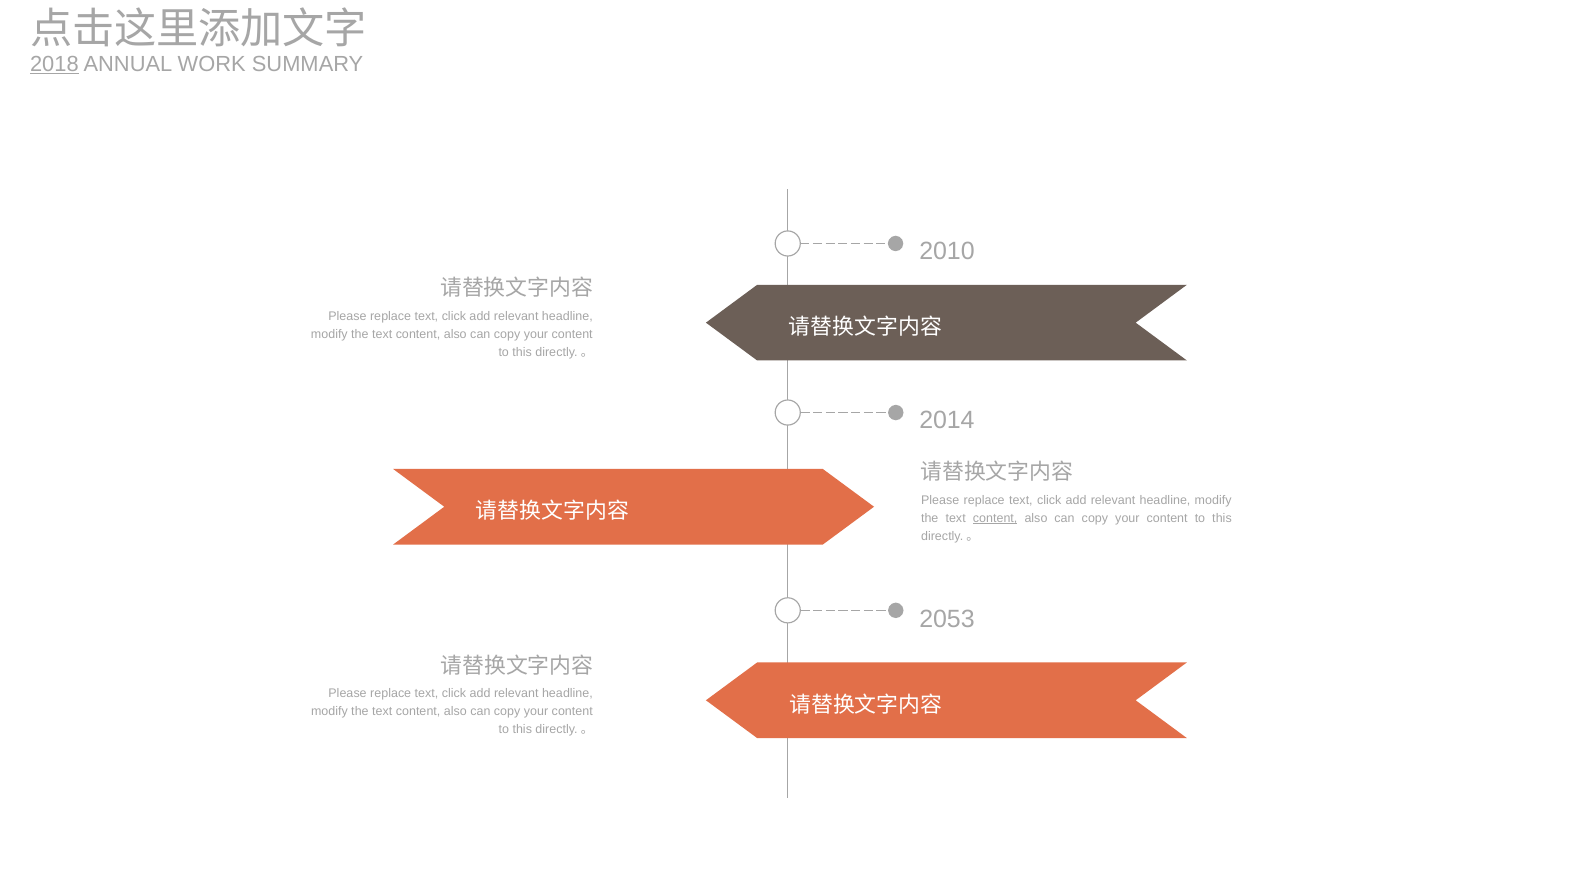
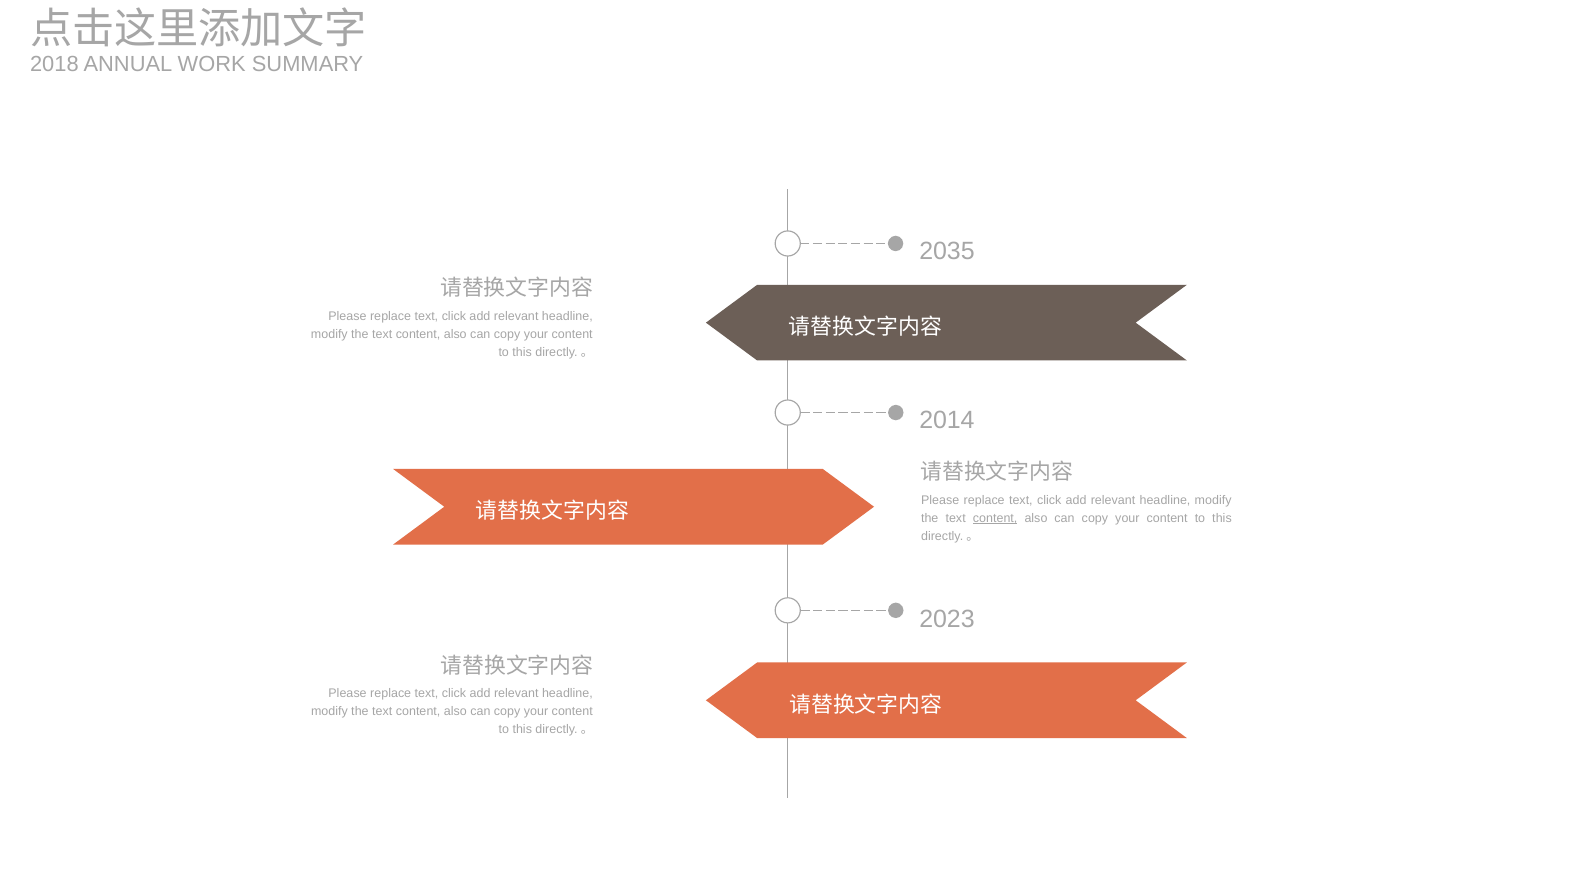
2018 underline: present -> none
2010: 2010 -> 2035
2053: 2053 -> 2023
